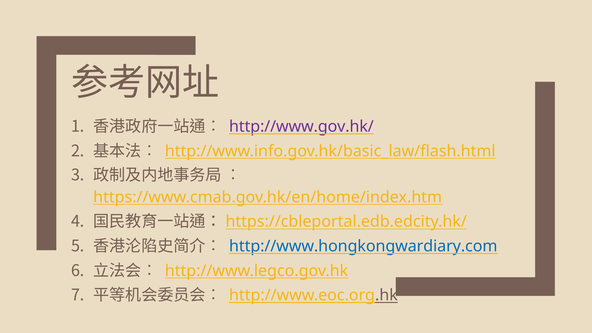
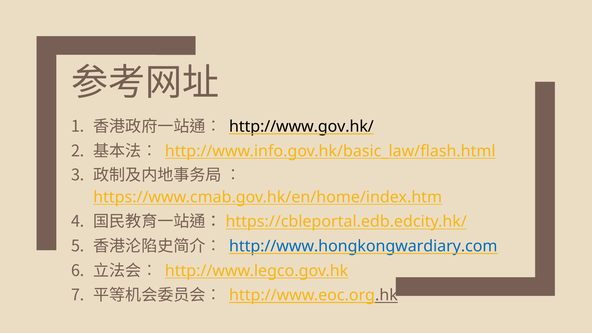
http://www.gov.hk/ colour: purple -> black
